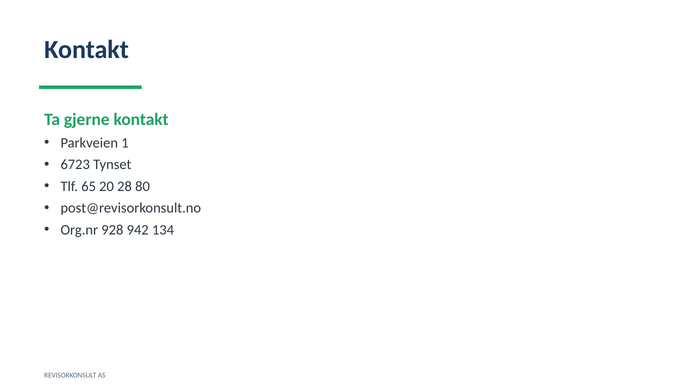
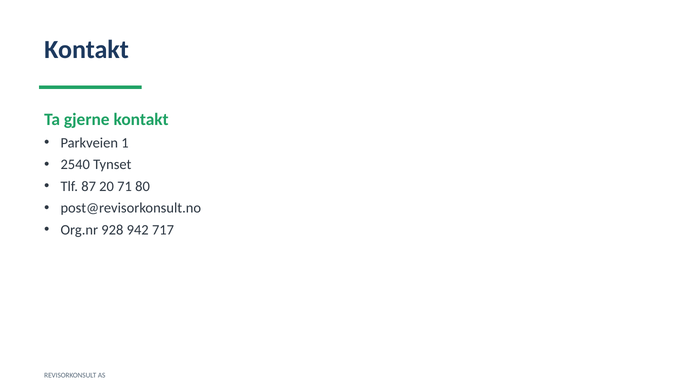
6723: 6723 -> 2540
65: 65 -> 87
28: 28 -> 71
134: 134 -> 717
